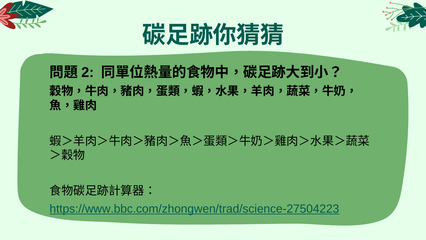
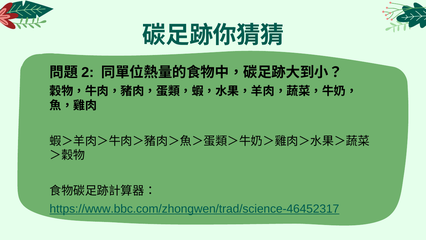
https://www.bbc.com/zhongwen/trad/science-27504223: https://www.bbc.com/zhongwen/trad/science-27504223 -> https://www.bbc.com/zhongwen/trad/science-46452317
